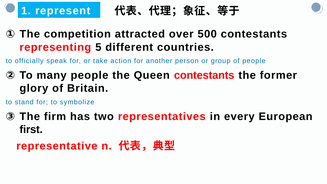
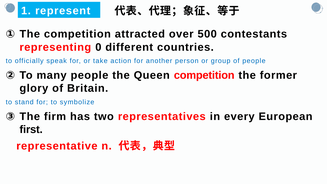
5: 5 -> 0
Queen contestants: contestants -> competition
